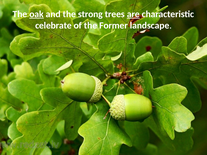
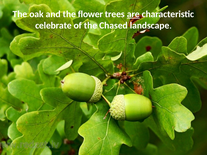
oak underline: present -> none
strong: strong -> flower
Former: Former -> Chased
